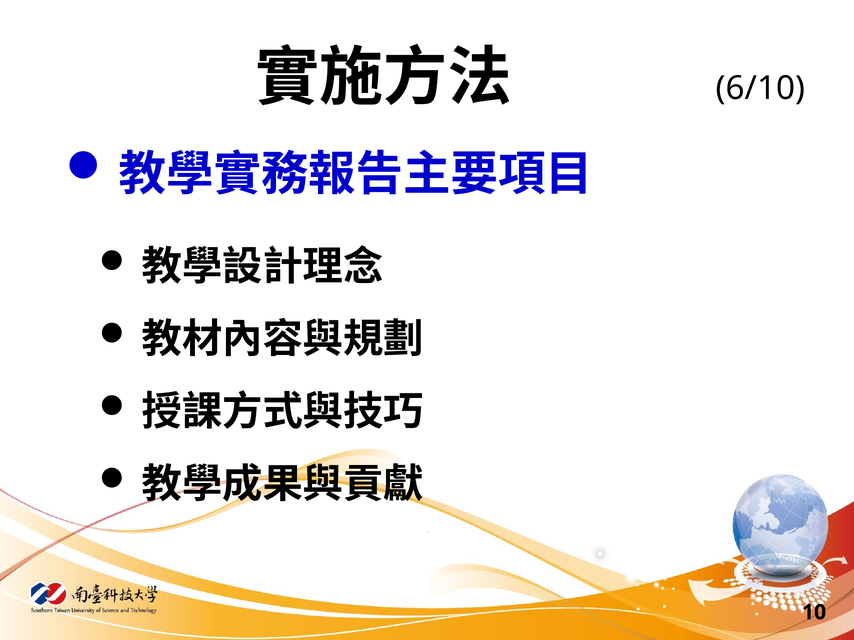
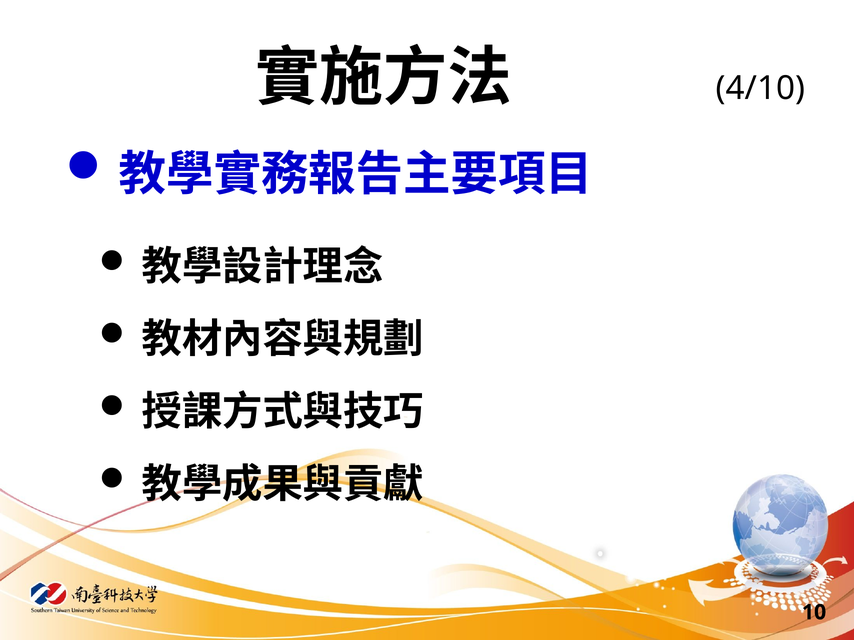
6/10: 6/10 -> 4/10
